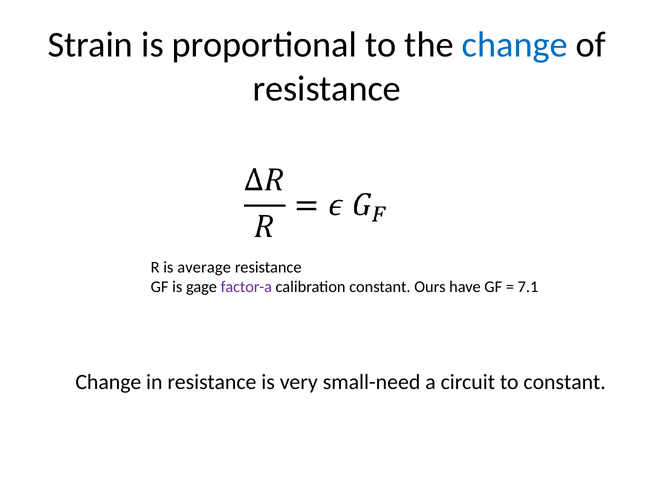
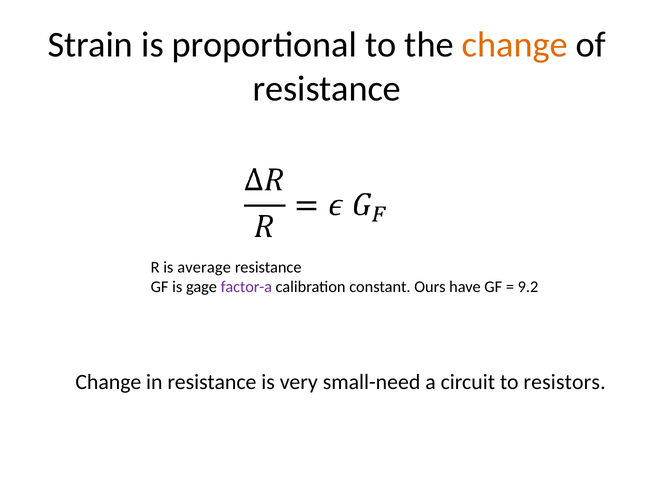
change at (515, 45) colour: blue -> orange
7.1: 7.1 -> 9.2
to constant: constant -> resistors
